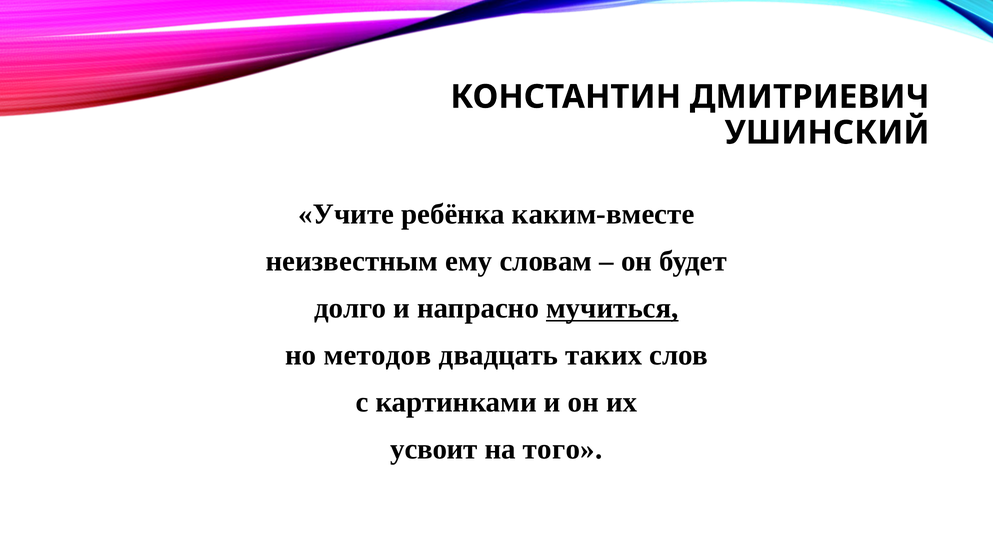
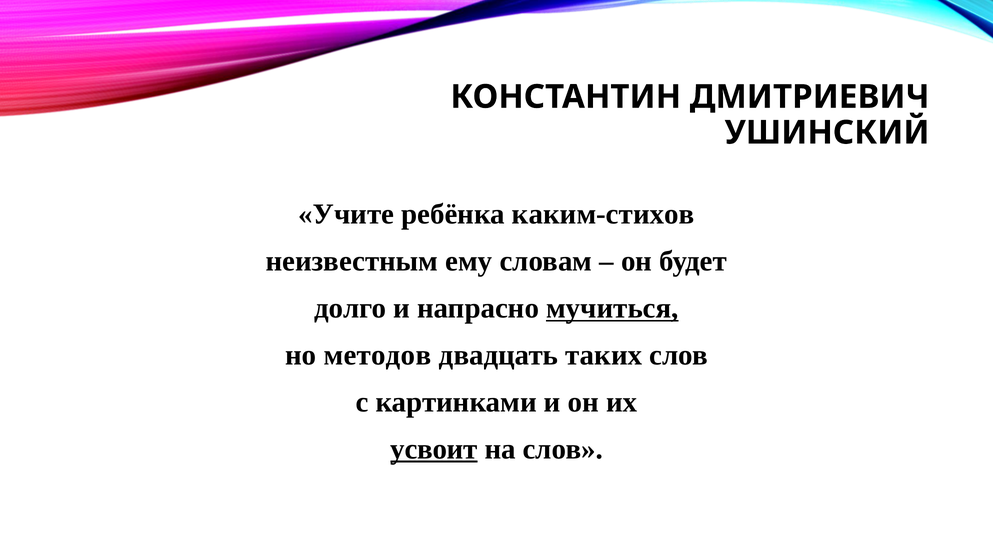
каким-вместе: каким-вместе -> каким-стихов
усвоит underline: none -> present
на того: того -> слов
